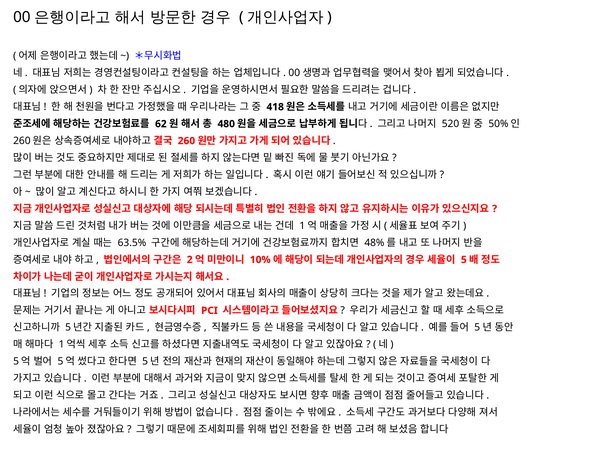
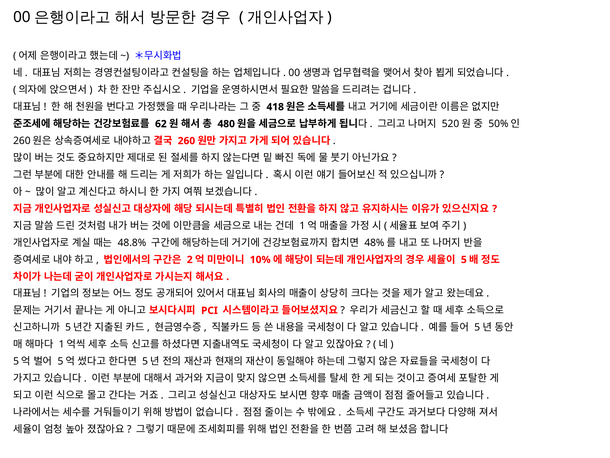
63.5%: 63.5% -> 48.8%
